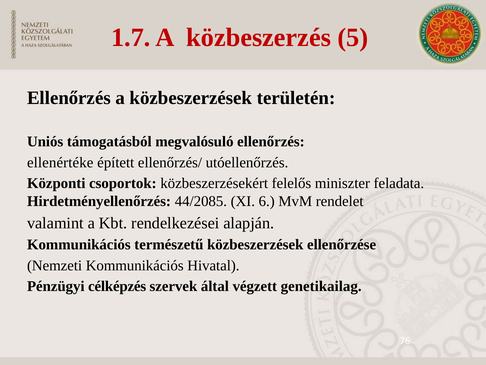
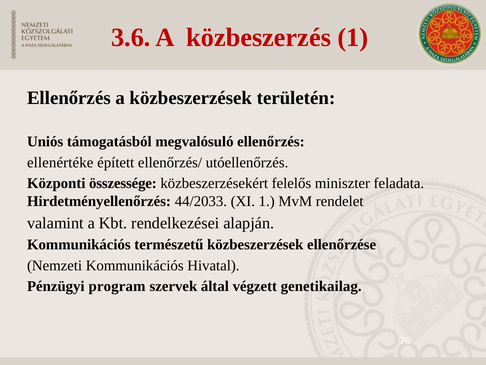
1.7: 1.7 -> 3.6
közbeszerzés 5: 5 -> 1
csoportok: csoportok -> összessége
44/2085: 44/2085 -> 44/2033
XI 6: 6 -> 1
célképzés: célképzés -> program
